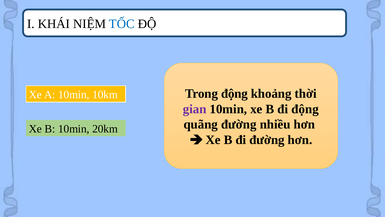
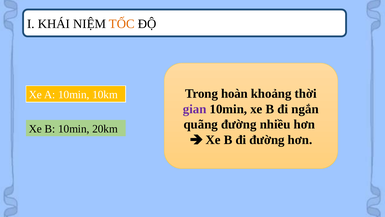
TỐC colour: blue -> orange
Trong động: động -> hoàn
đi động: động -> ngắn
